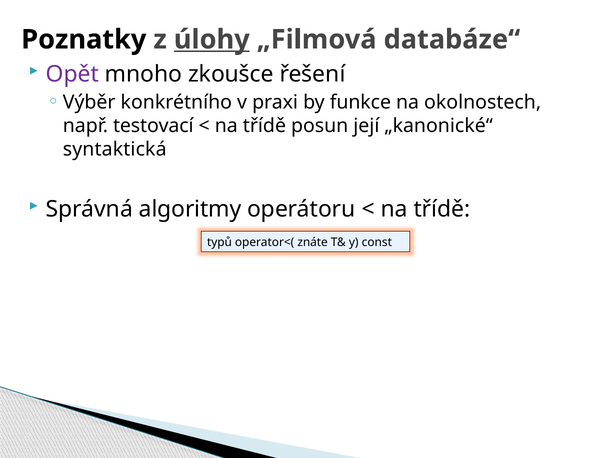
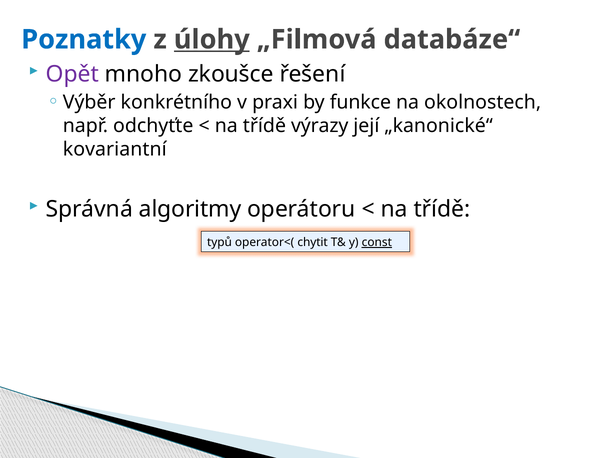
Poznatky colour: black -> blue
testovací: testovací -> odchyťte
posun: posun -> výrazy
syntaktická: syntaktická -> kovariantní
znáte: znáte -> chytit
const underline: none -> present
